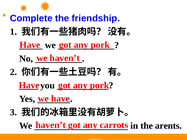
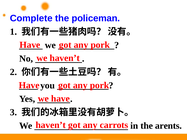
friendship: friendship -> policeman
